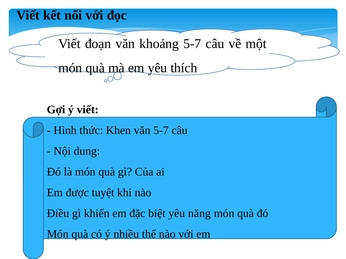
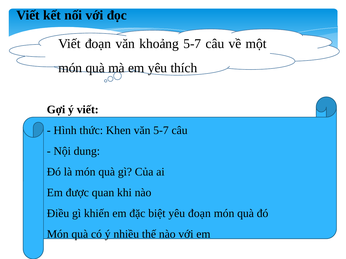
tuyệt: tuyệt -> quan
yêu năng: năng -> đoạn
